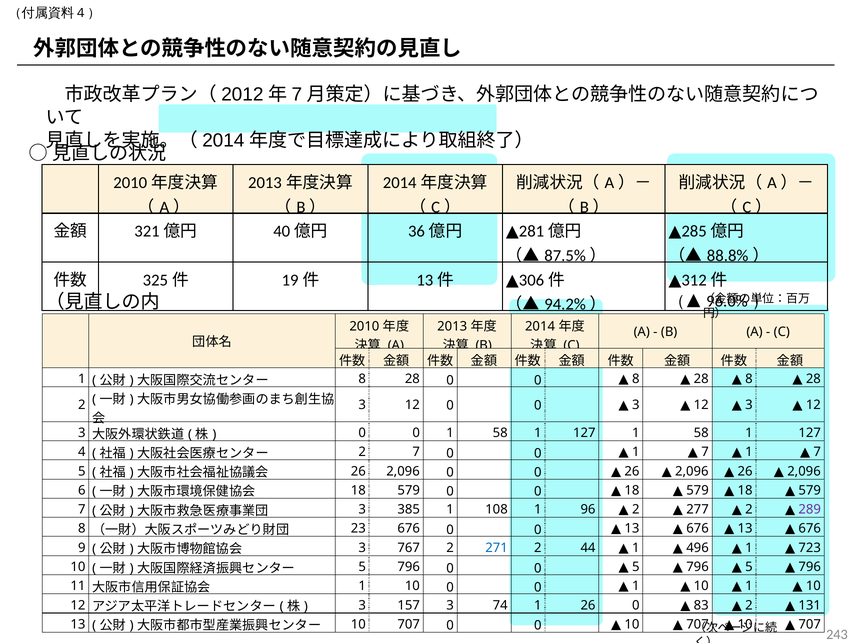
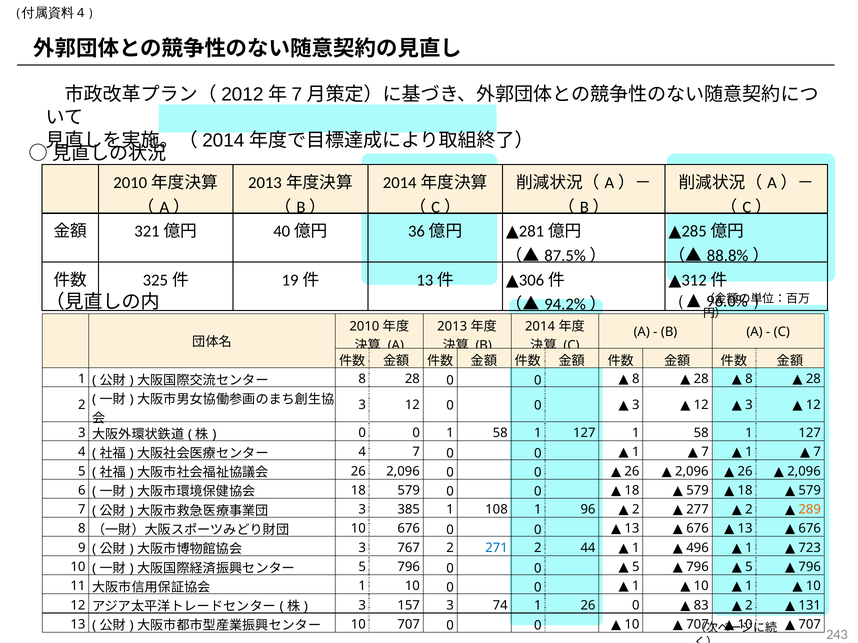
2 at (362, 452): 2 -> 4
289 colour: purple -> orange
23 at (358, 529): 23 -> 10
